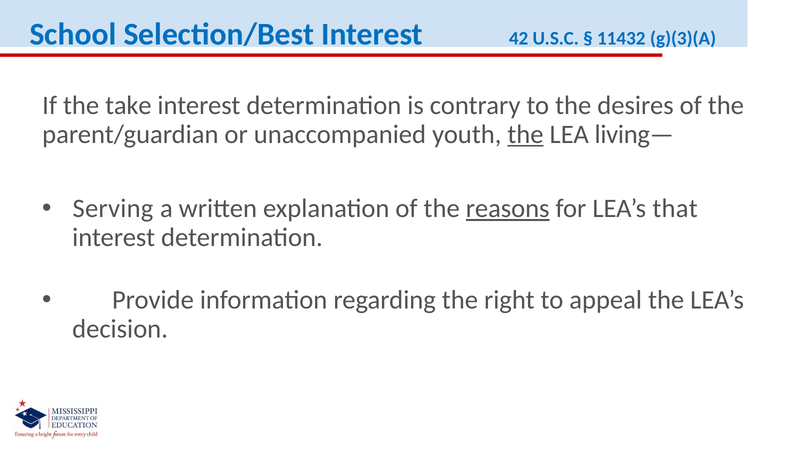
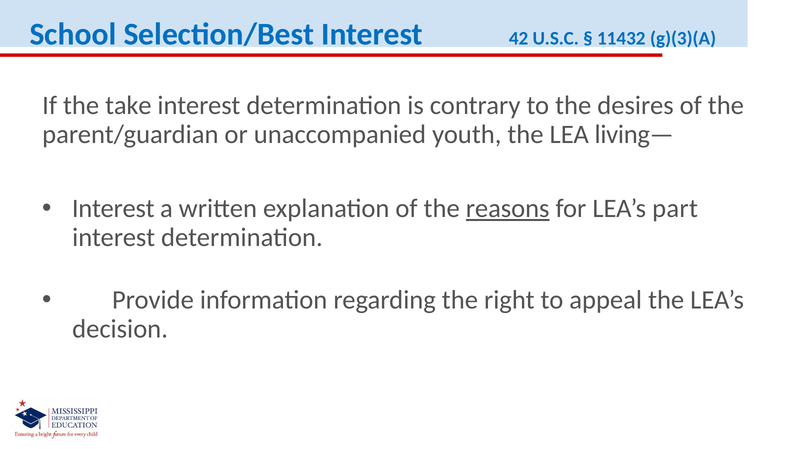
the at (525, 134) underline: present -> none
Serving at (113, 209): Serving -> Interest
that: that -> part
